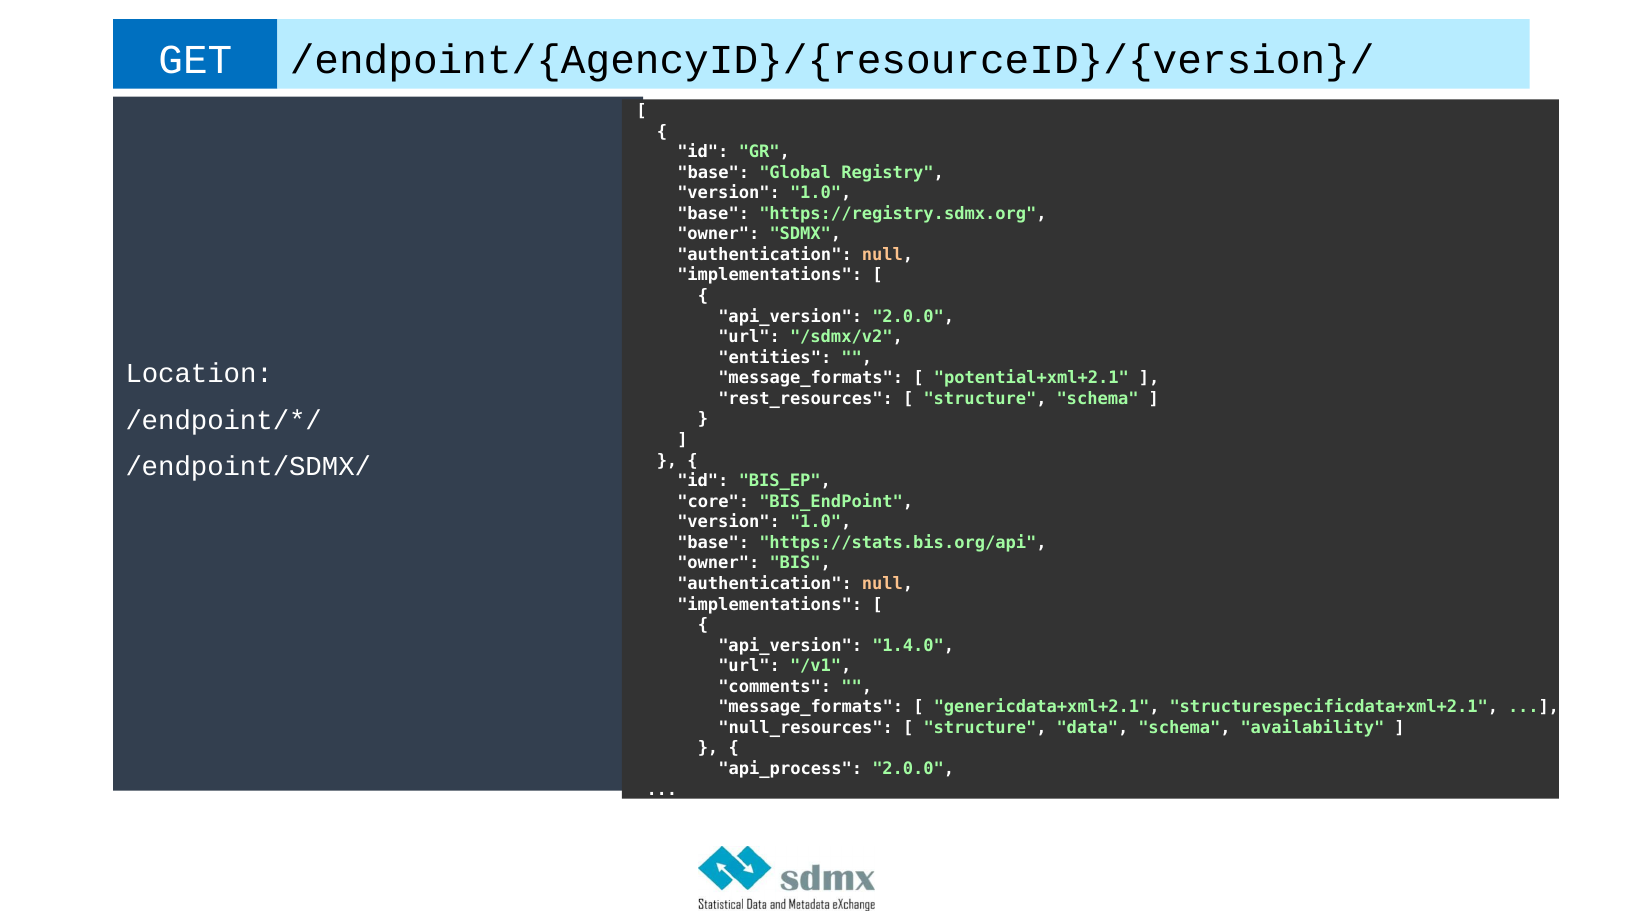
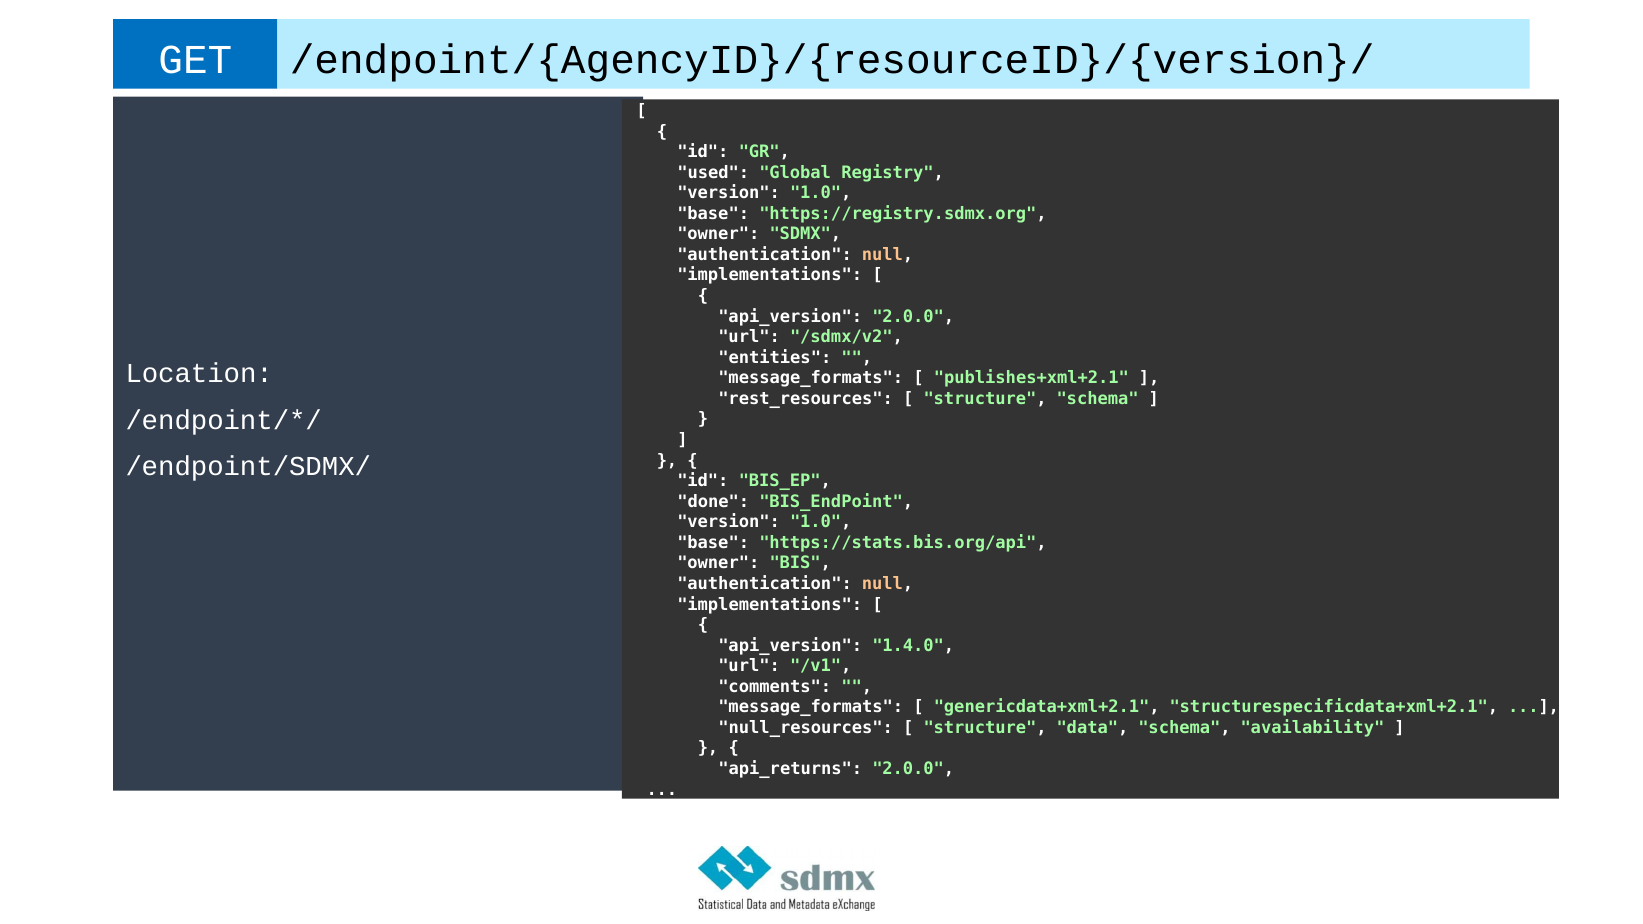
base at (713, 173): base -> used
potential+xml+2.1: potential+xml+2.1 -> publishes+xml+2.1
core: core -> done
api_process: api_process -> api_returns
